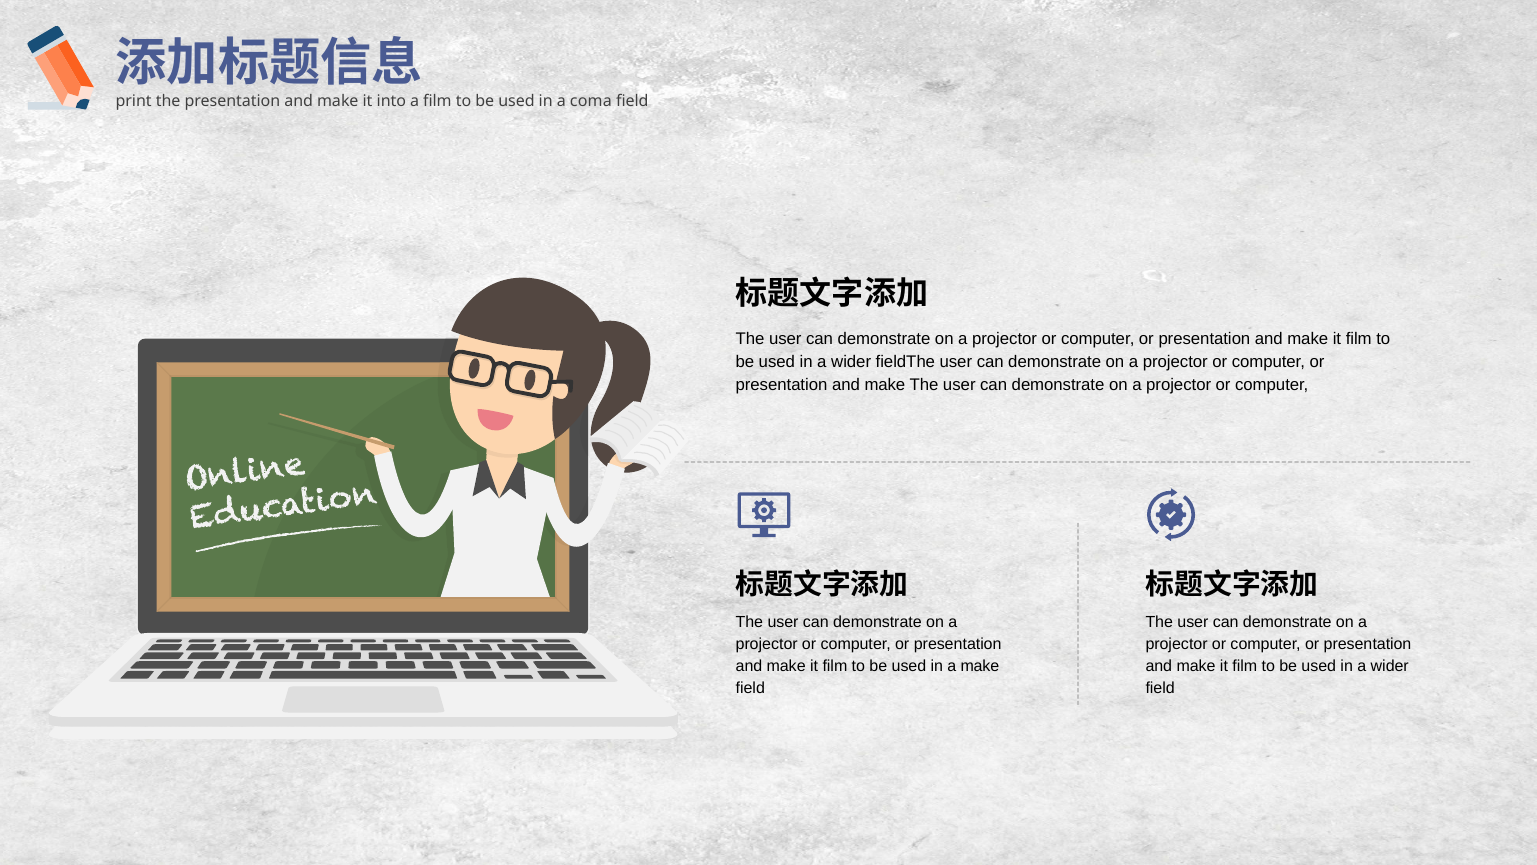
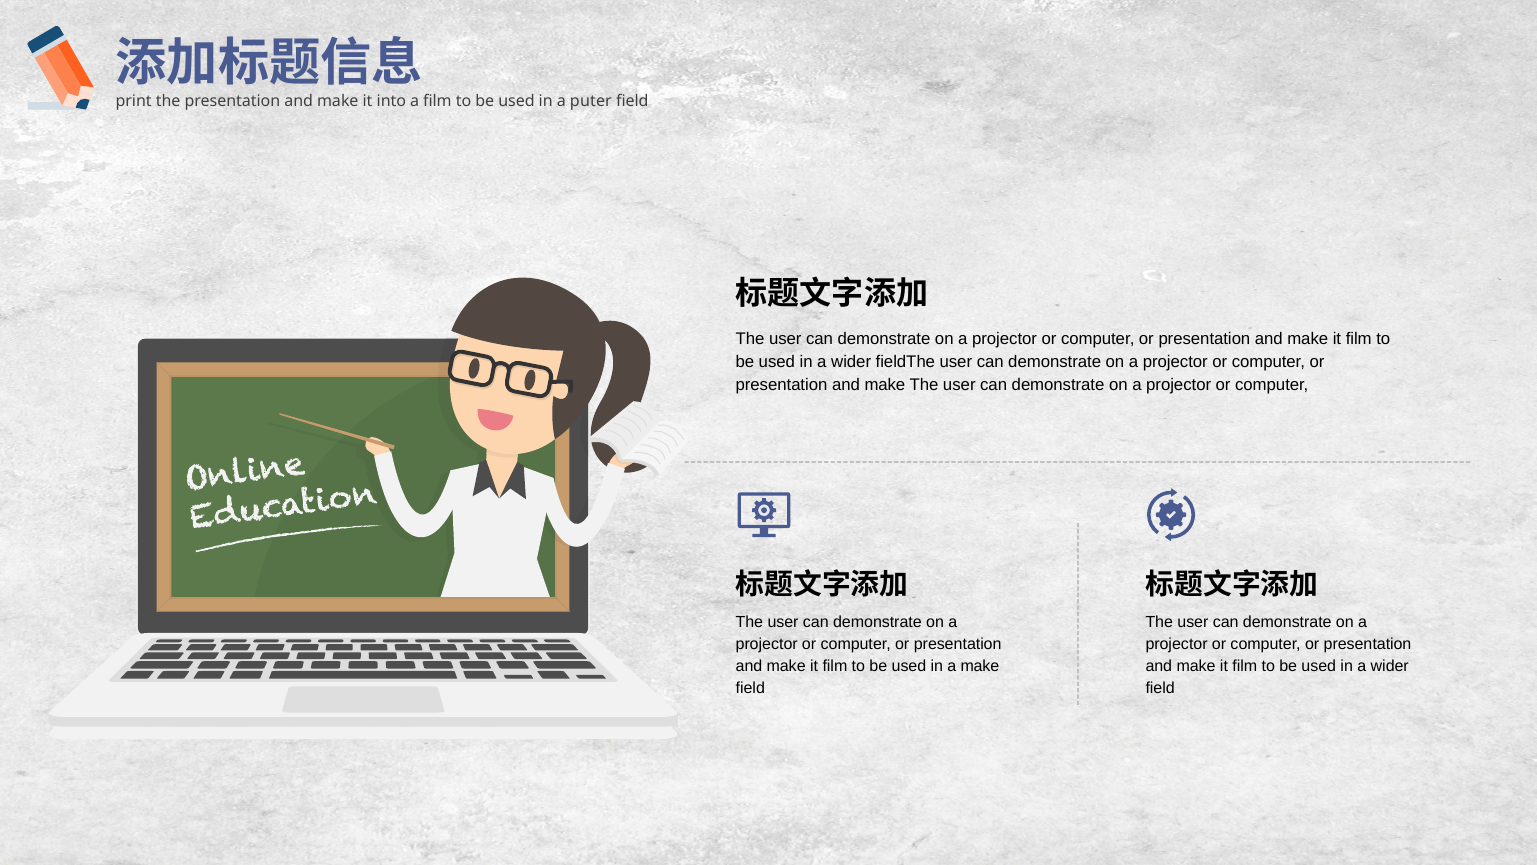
coma: coma -> puter
